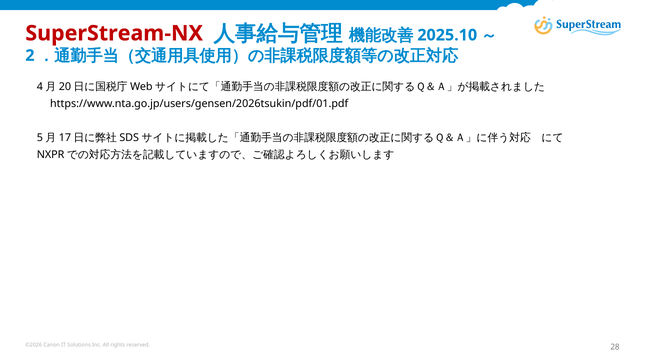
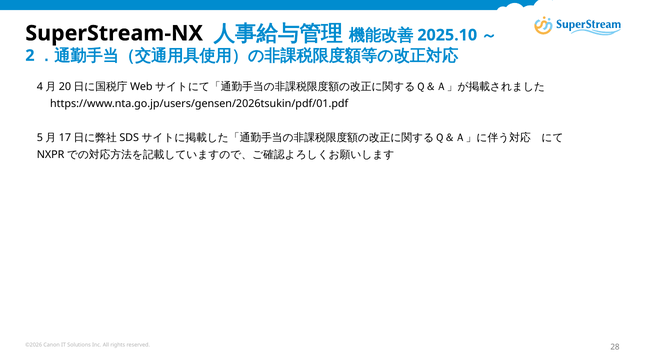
SuperStream-NX colour: red -> black
